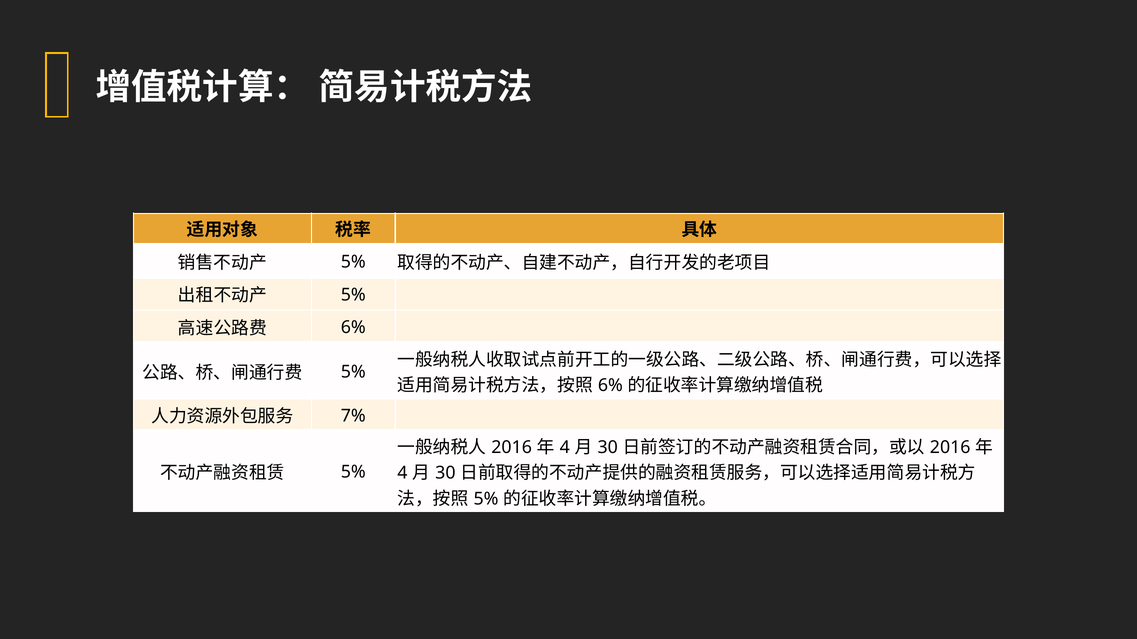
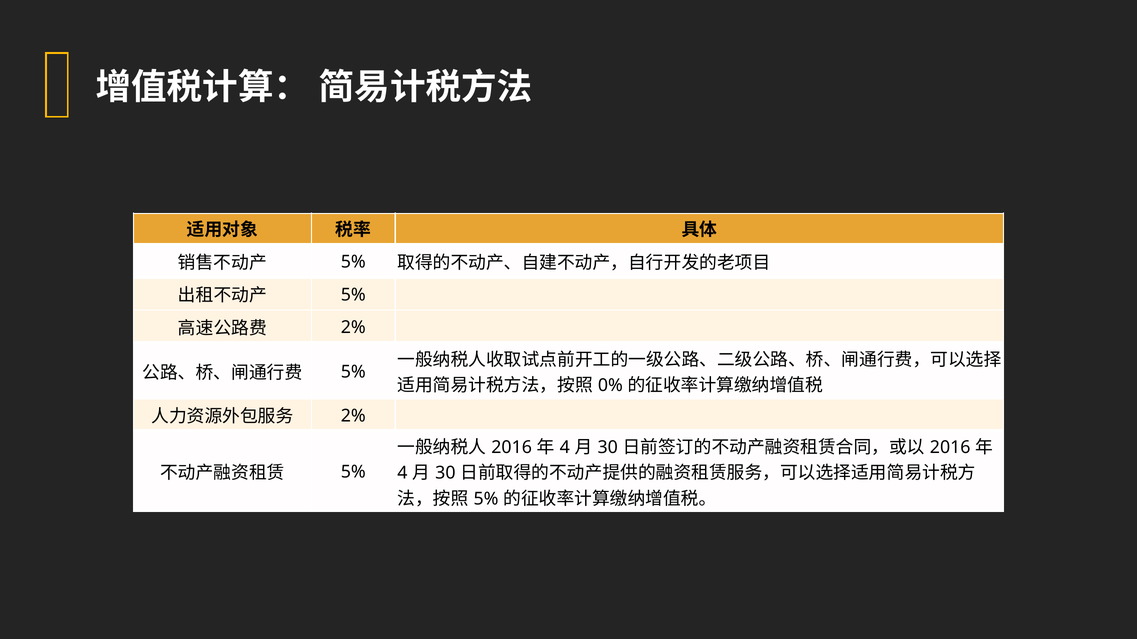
6% at (353, 328): 6% -> 2%
6% at (610, 386): 6% -> 0%
7% at (353, 416): 7% -> 2%
